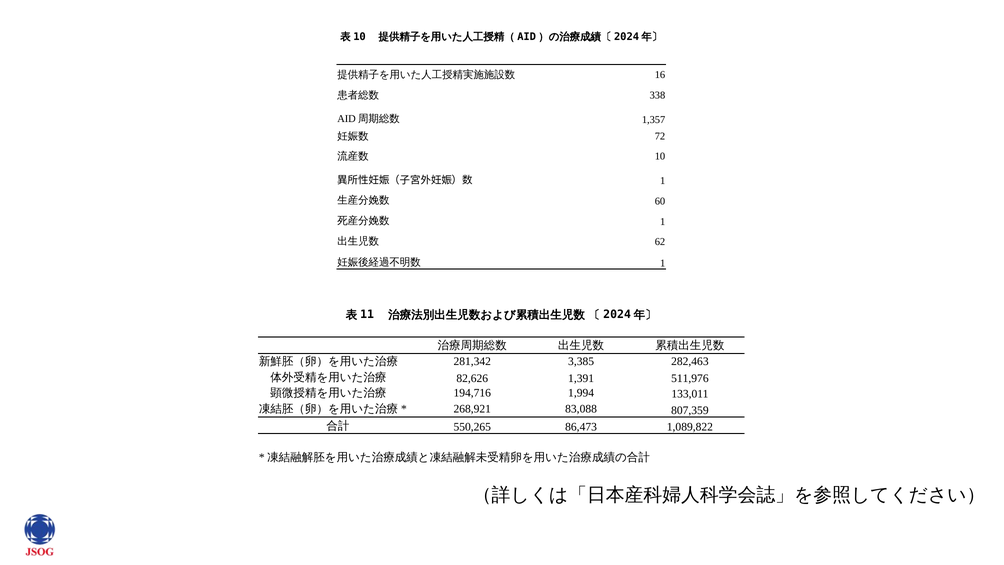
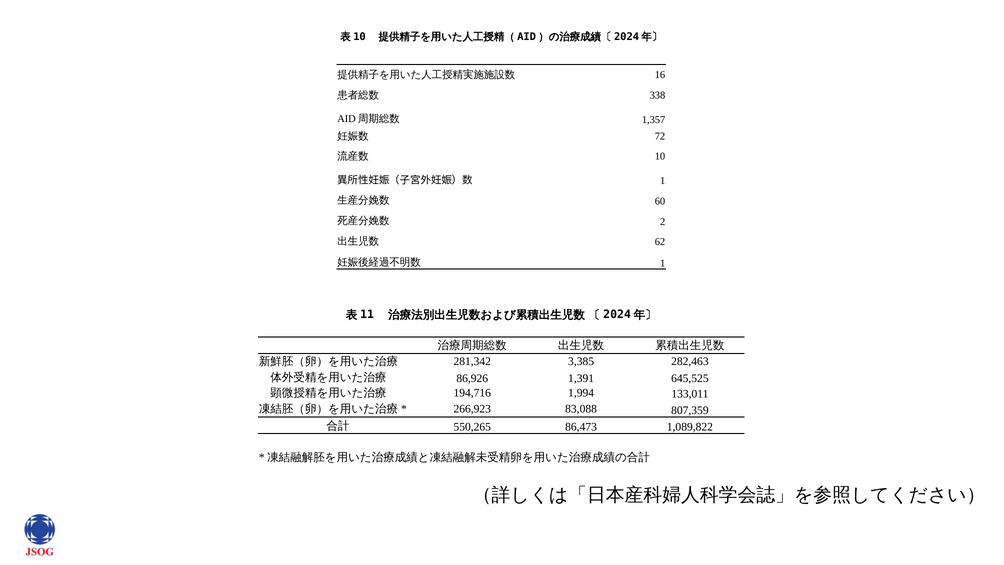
1 at (663, 222): 1 -> 2
82,626: 82,626 -> 86,926
511,976: 511,976 -> 645,525
268,921: 268,921 -> 266,923
